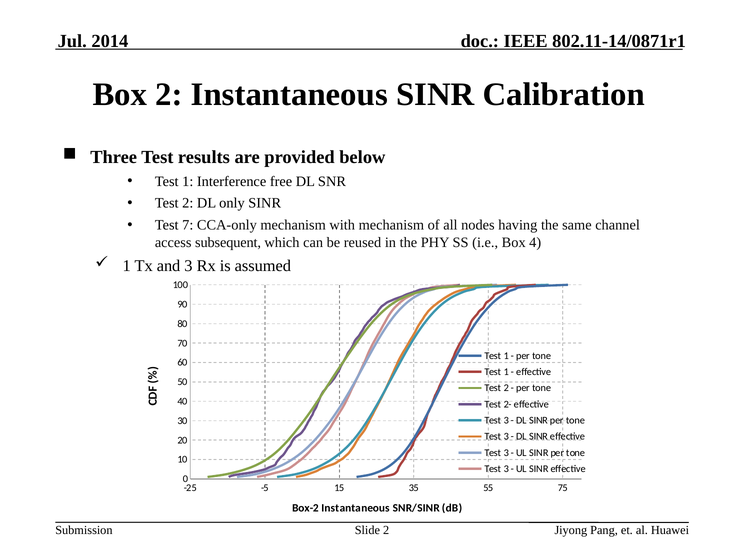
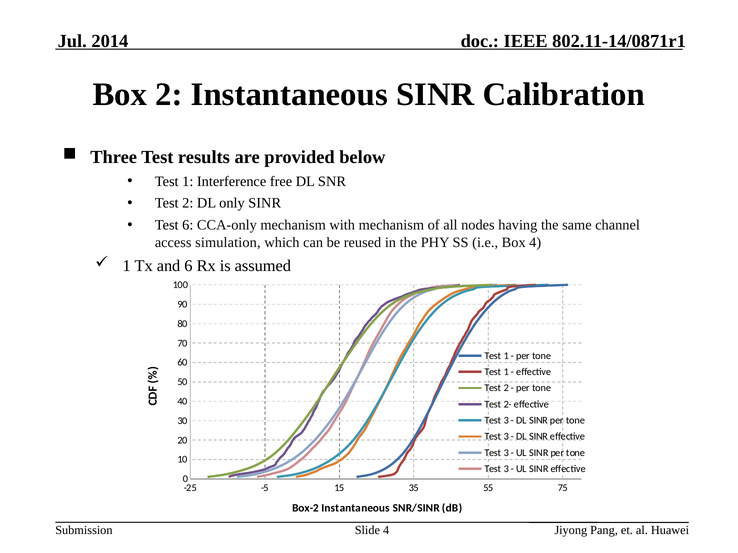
Test 7: 7 -> 6
subsequent: subsequent -> simulation
and 3: 3 -> 6
Slide 2: 2 -> 4
